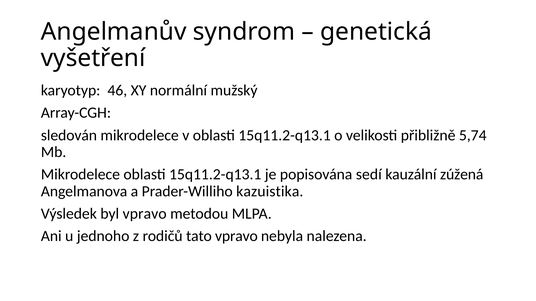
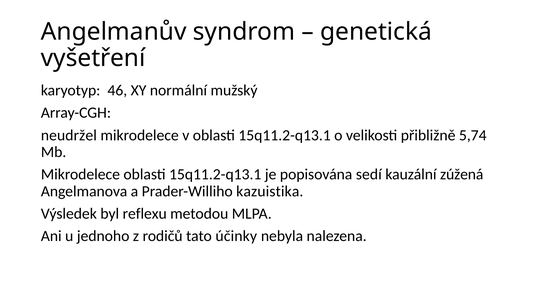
sledován: sledován -> neudržel
byl vpravo: vpravo -> reflexu
tato vpravo: vpravo -> účinky
